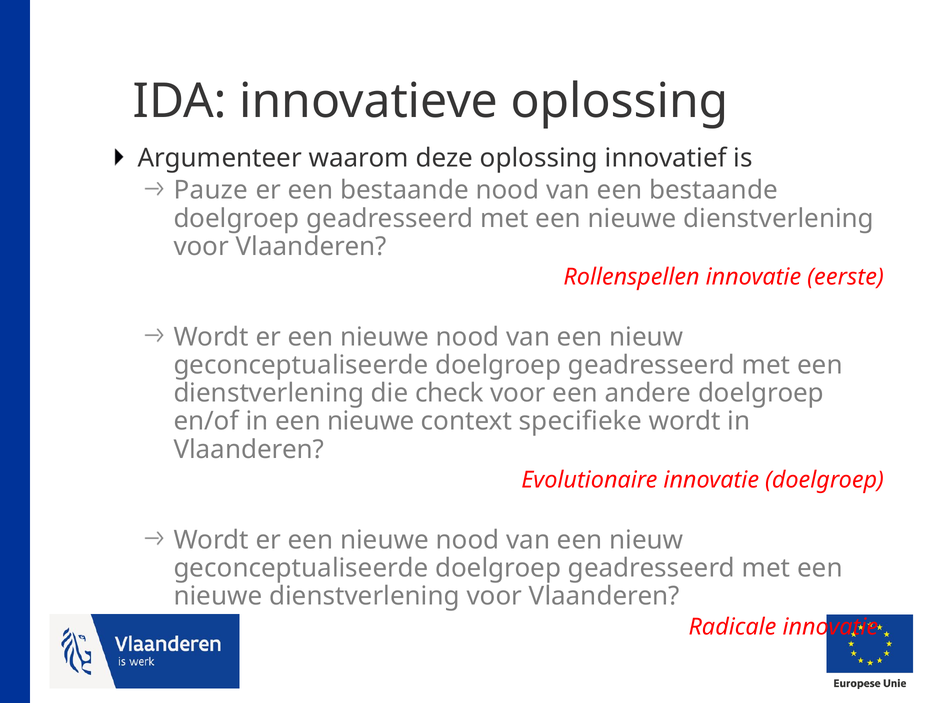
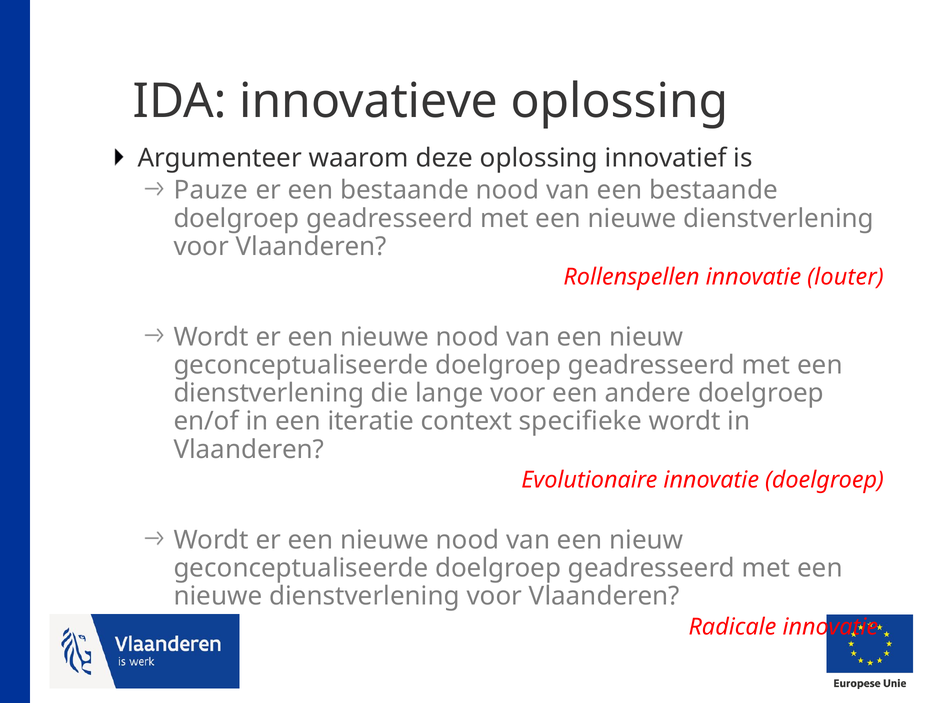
eerste: eerste -> louter
check: check -> lange
in een nieuwe: nieuwe -> iteratie
